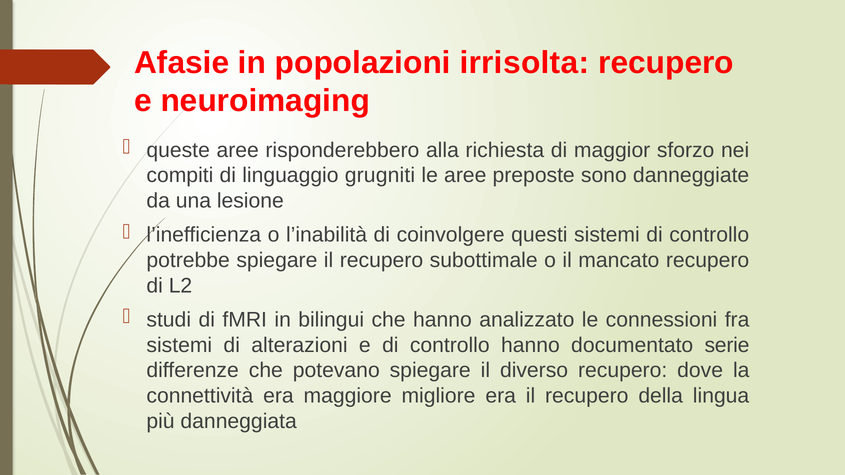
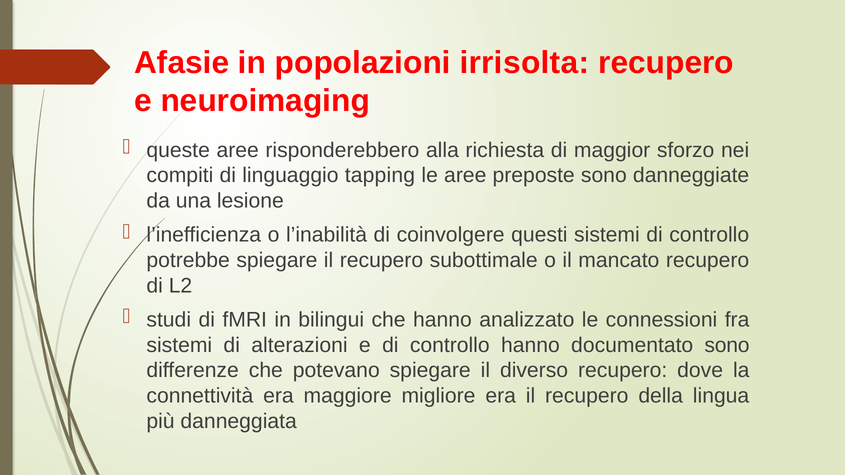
grugniti: grugniti -> tapping
documentato serie: serie -> sono
